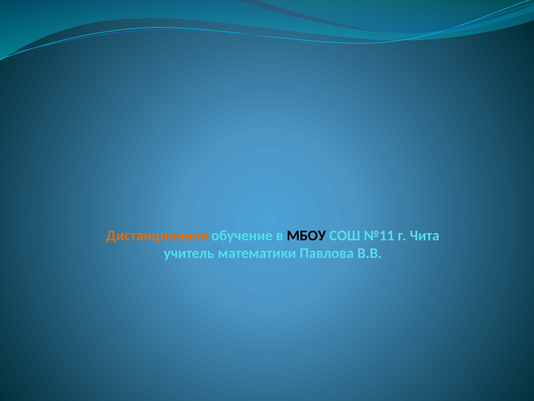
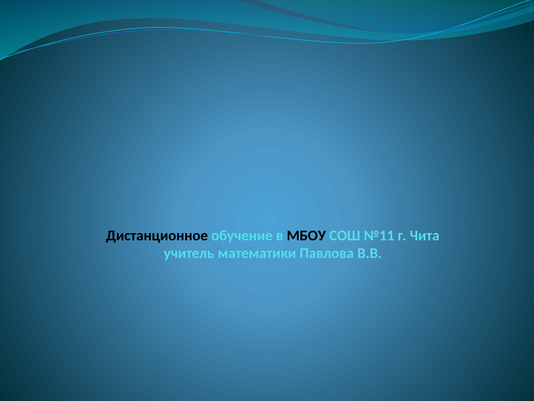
Дистанционное colour: orange -> black
